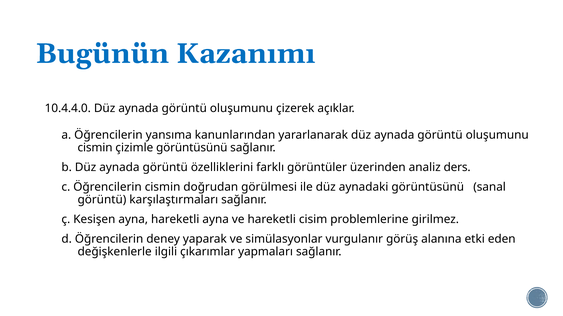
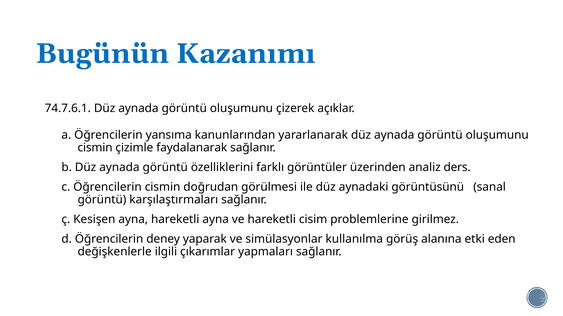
10.4.4.0: 10.4.4.0 -> 74.7.6.1
çizimle görüntüsünü: görüntüsünü -> faydalanarak
vurgulanır: vurgulanır -> kullanılma
